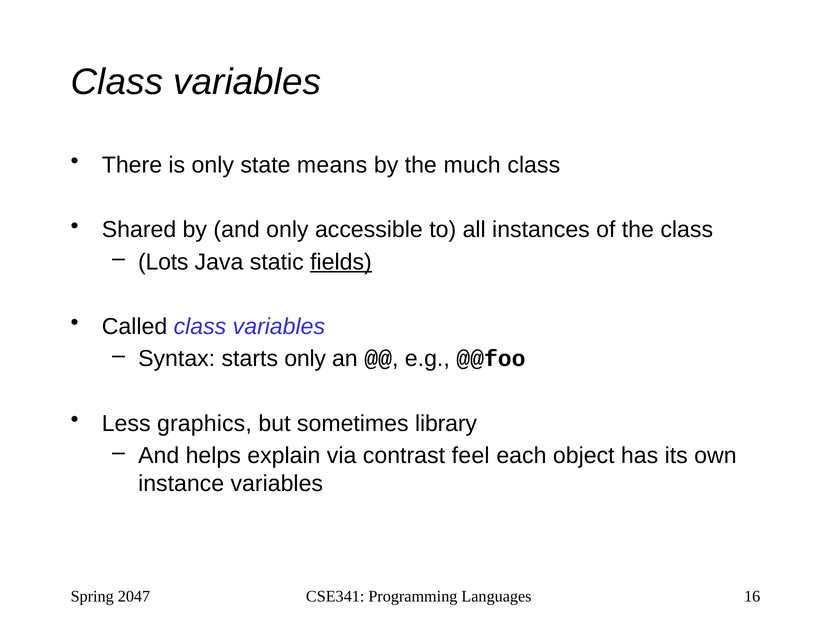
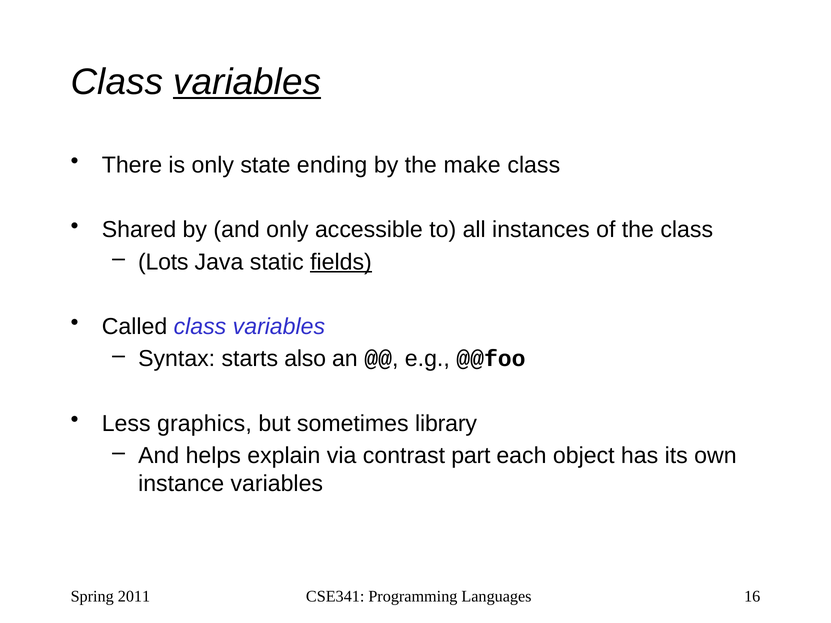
variables at (247, 82) underline: none -> present
means: means -> ending
much: much -> make
starts only: only -> also
feel: feel -> part
2047: 2047 -> 2011
